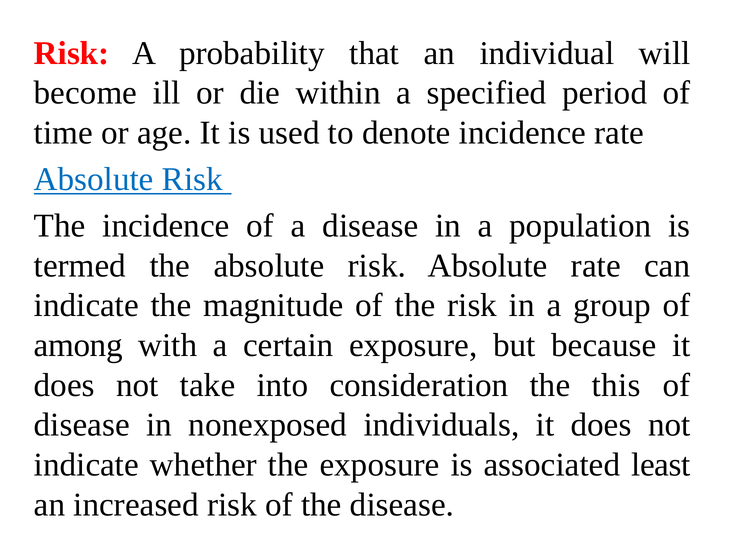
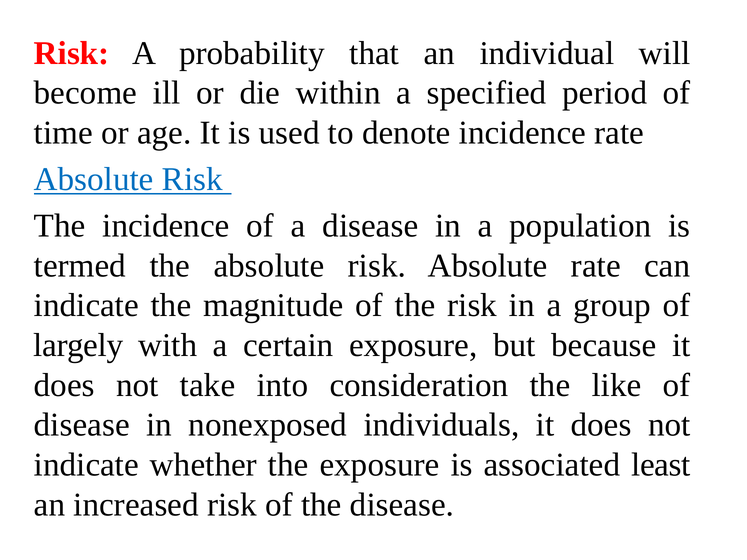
among: among -> largely
this: this -> like
